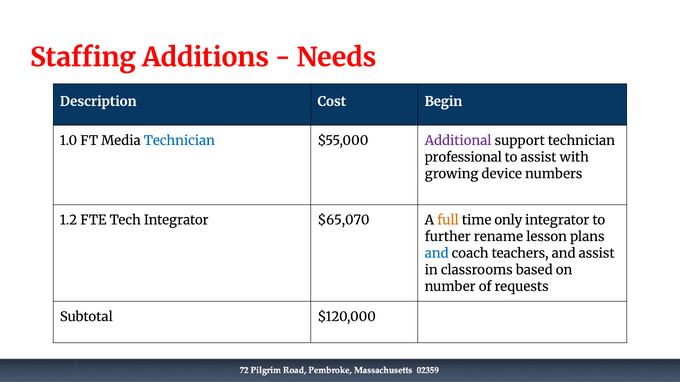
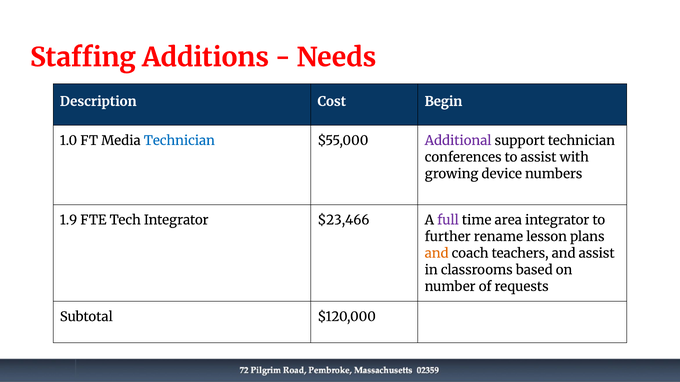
professional: professional -> conferences
1.2: 1.2 -> 1.9
$65,070: $65,070 -> $23,466
full colour: orange -> purple
only: only -> area
and at (437, 254) colour: blue -> orange
